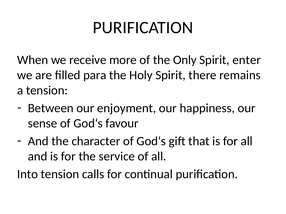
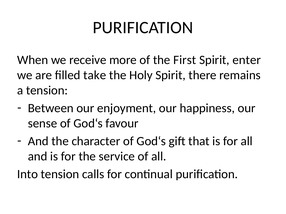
Only: Only -> First
para: para -> take
